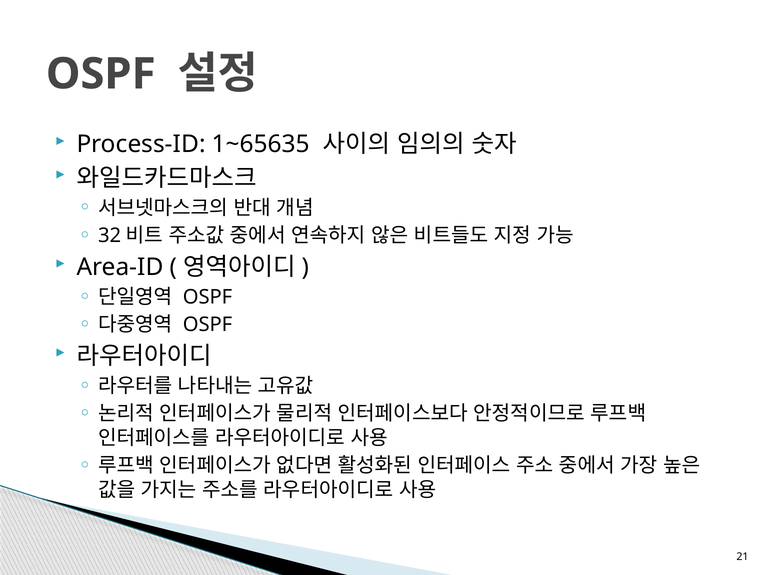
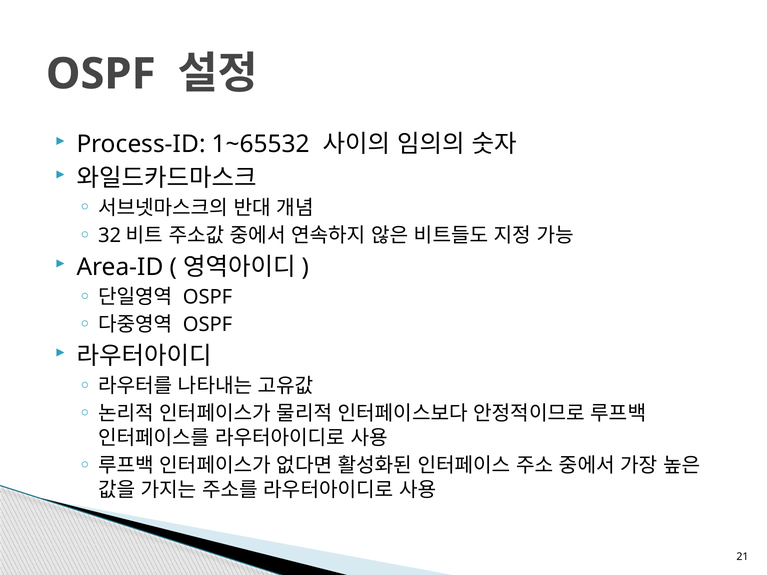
1~65635: 1~65635 -> 1~65532
